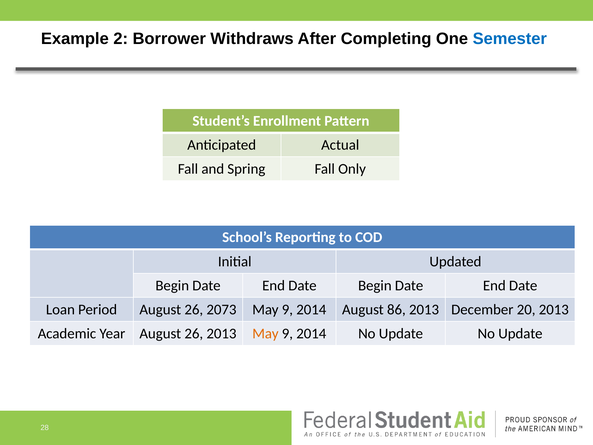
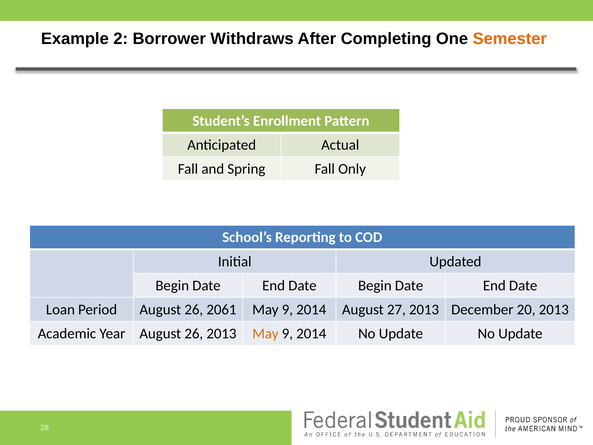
Semester colour: blue -> orange
2073: 2073 -> 2061
86: 86 -> 27
